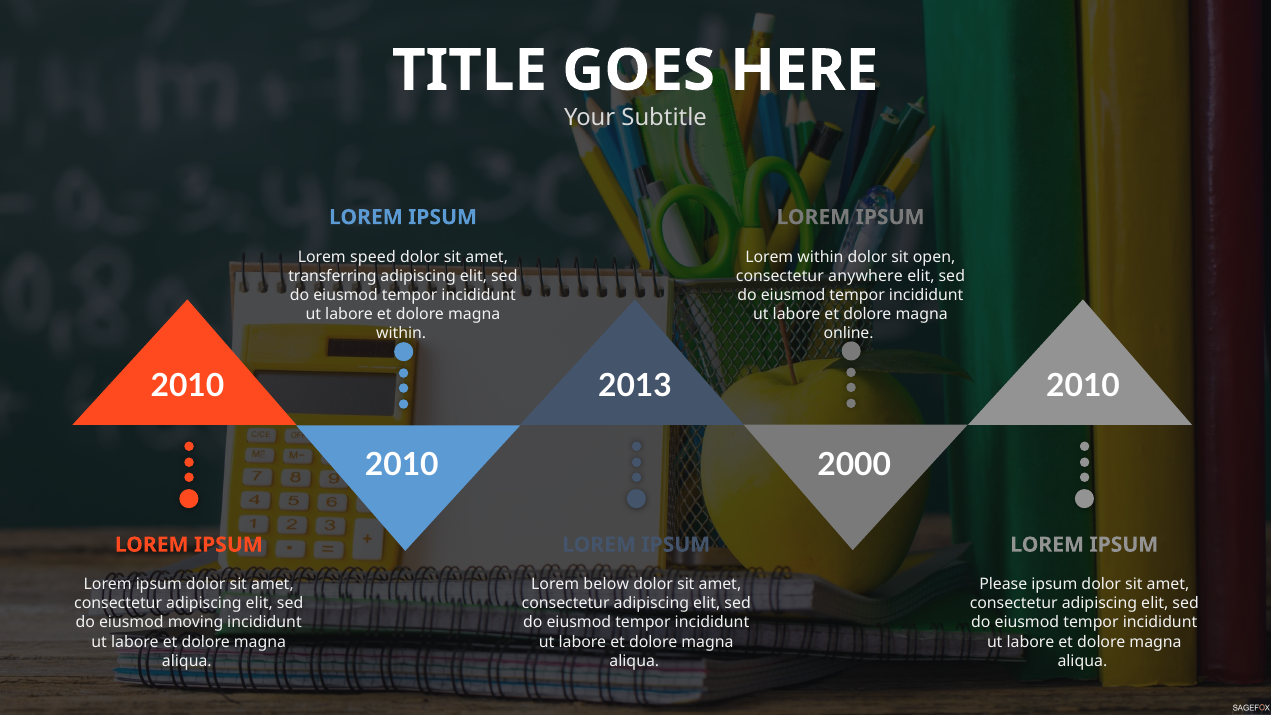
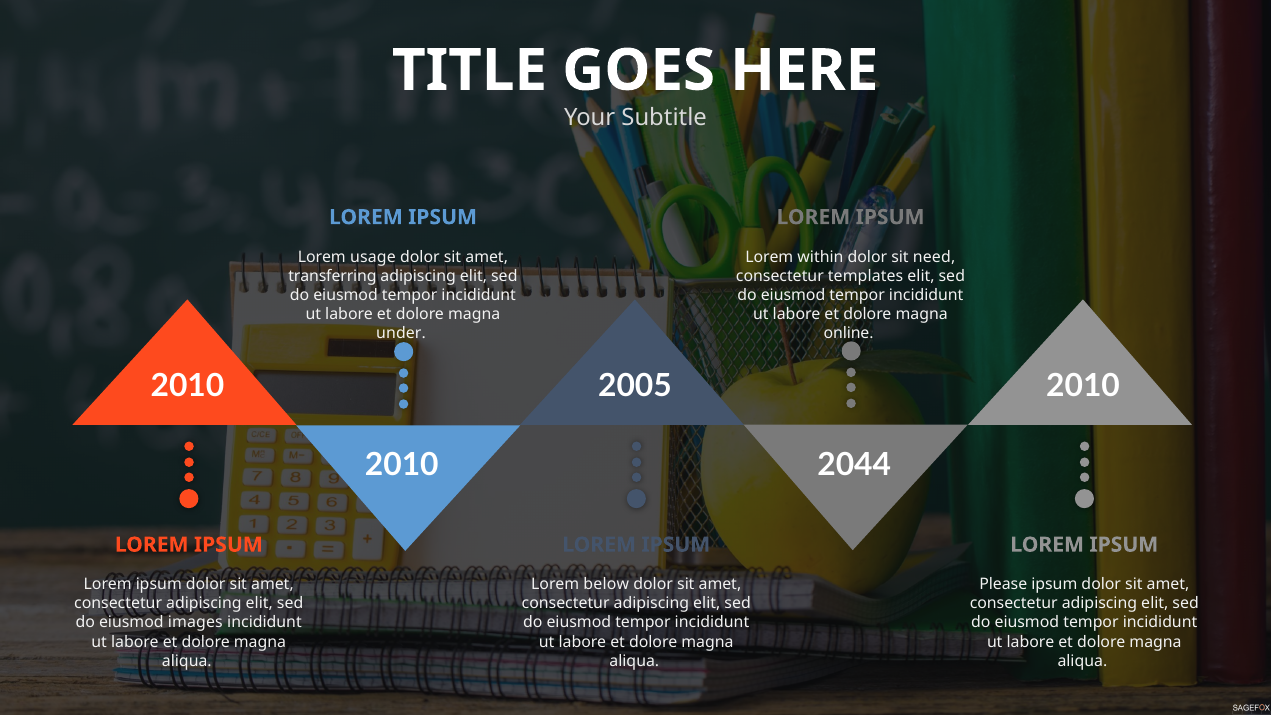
speed: speed -> usage
open: open -> need
anywhere: anywhere -> templates
within at (401, 333): within -> under
2013: 2013 -> 2005
2000: 2000 -> 2044
moving: moving -> images
